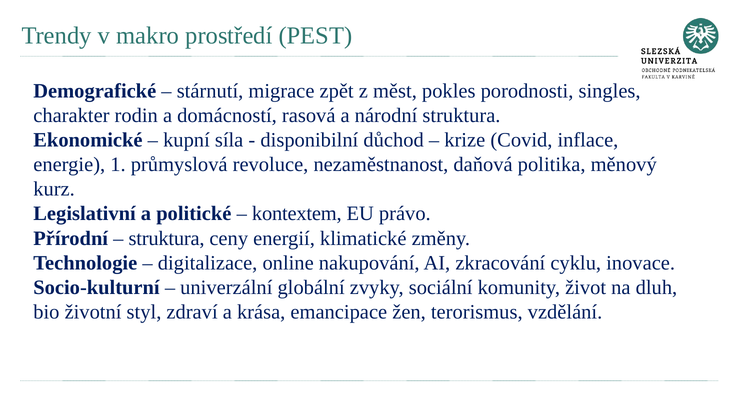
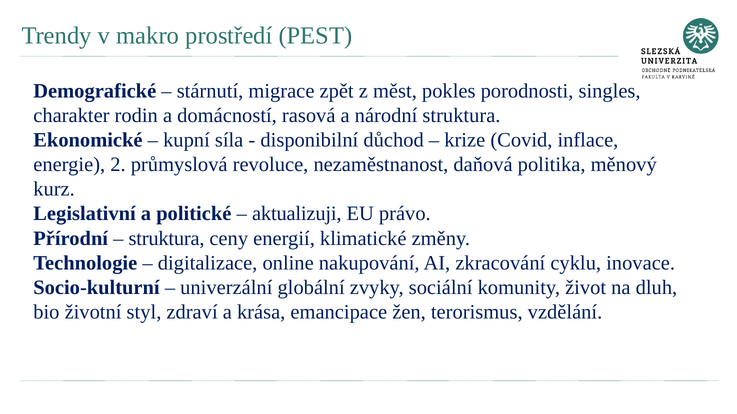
1: 1 -> 2
kontextem: kontextem -> aktualizuji
